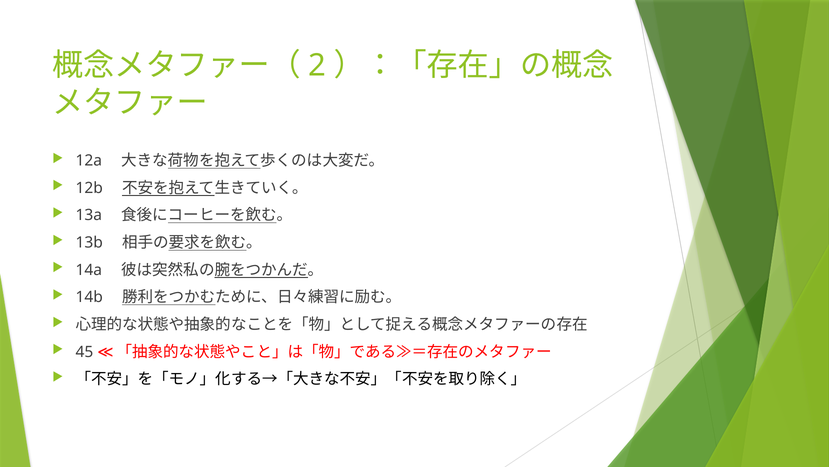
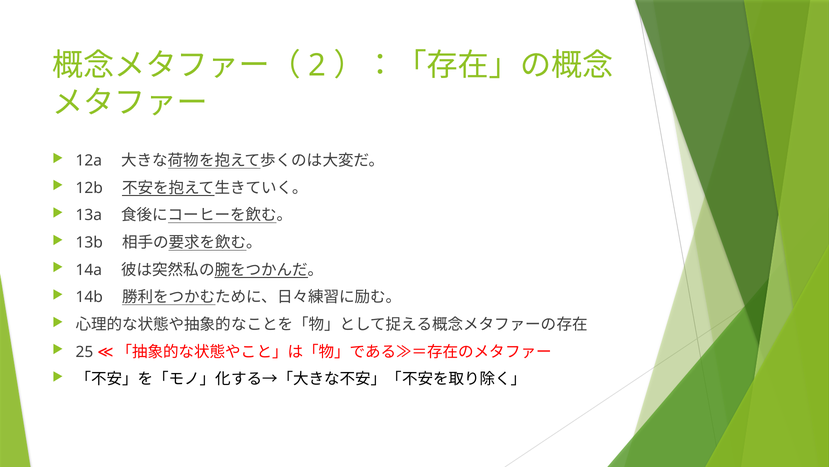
45: 45 -> 25
